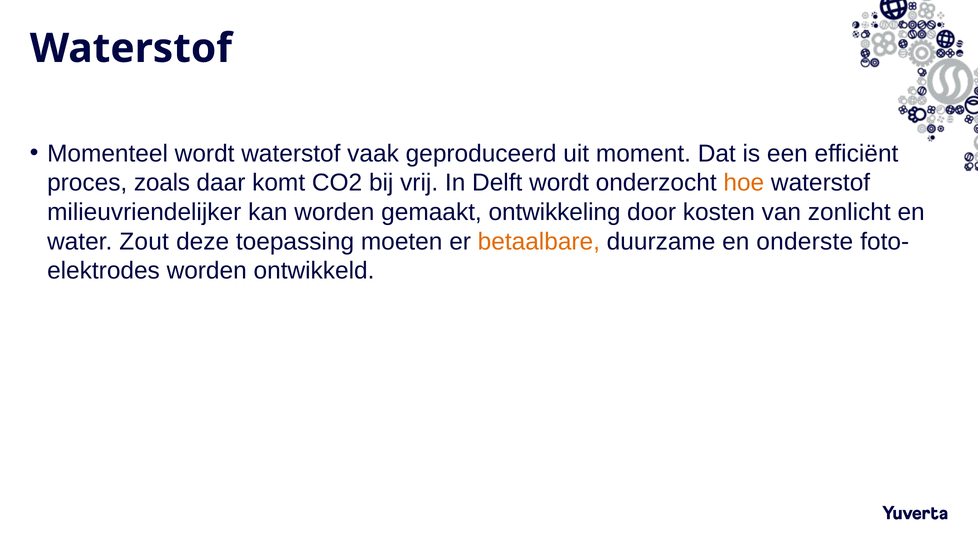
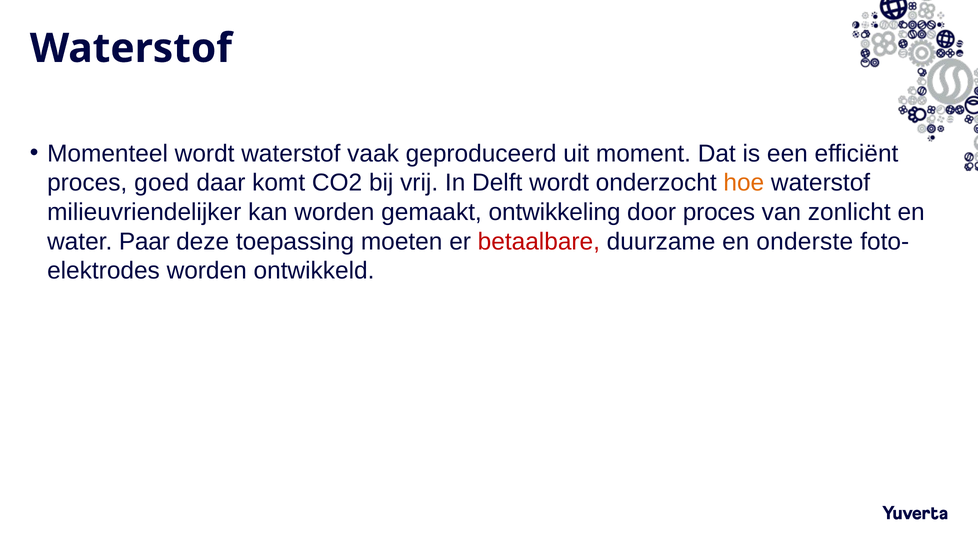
zoals: zoals -> goed
door kosten: kosten -> proces
Zout: Zout -> Paar
betaalbare colour: orange -> red
